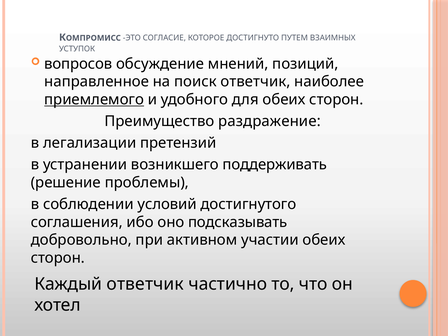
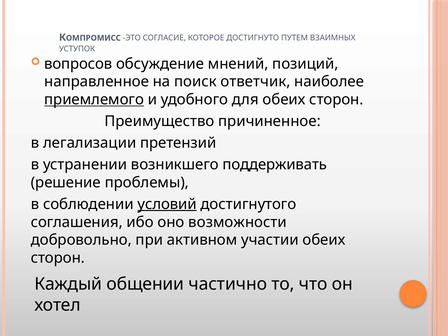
раздражение: раздражение -> причиненное
условий underline: none -> present
подсказывать: подсказывать -> возможности
Каждый ответчик: ответчик -> общении
